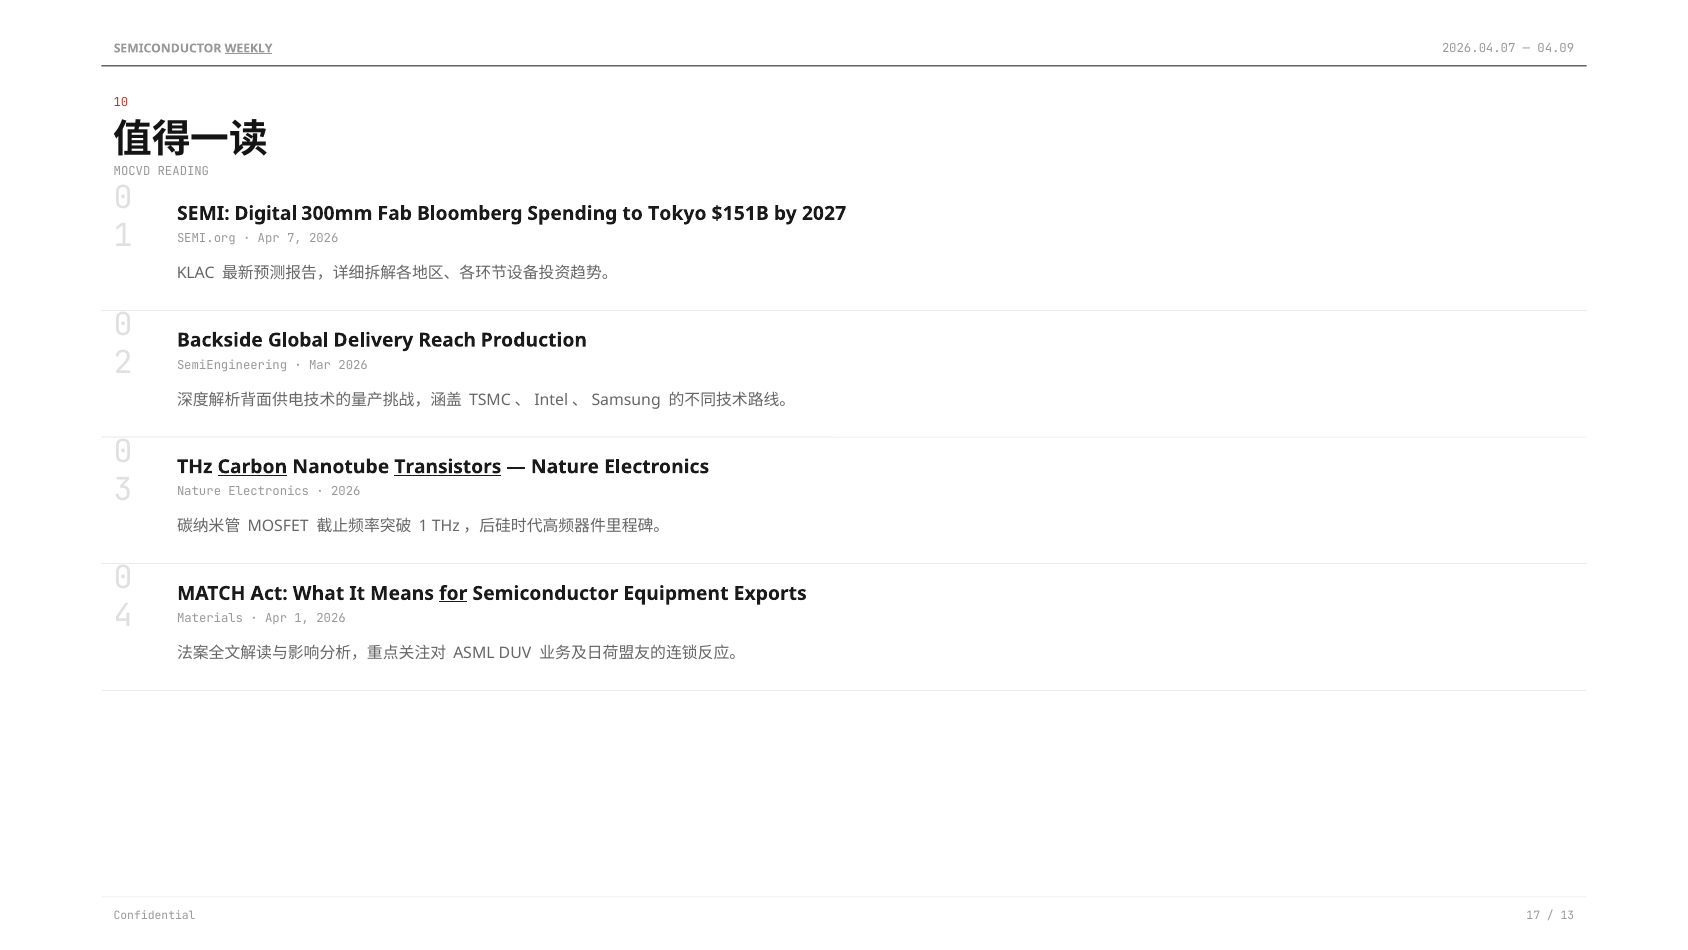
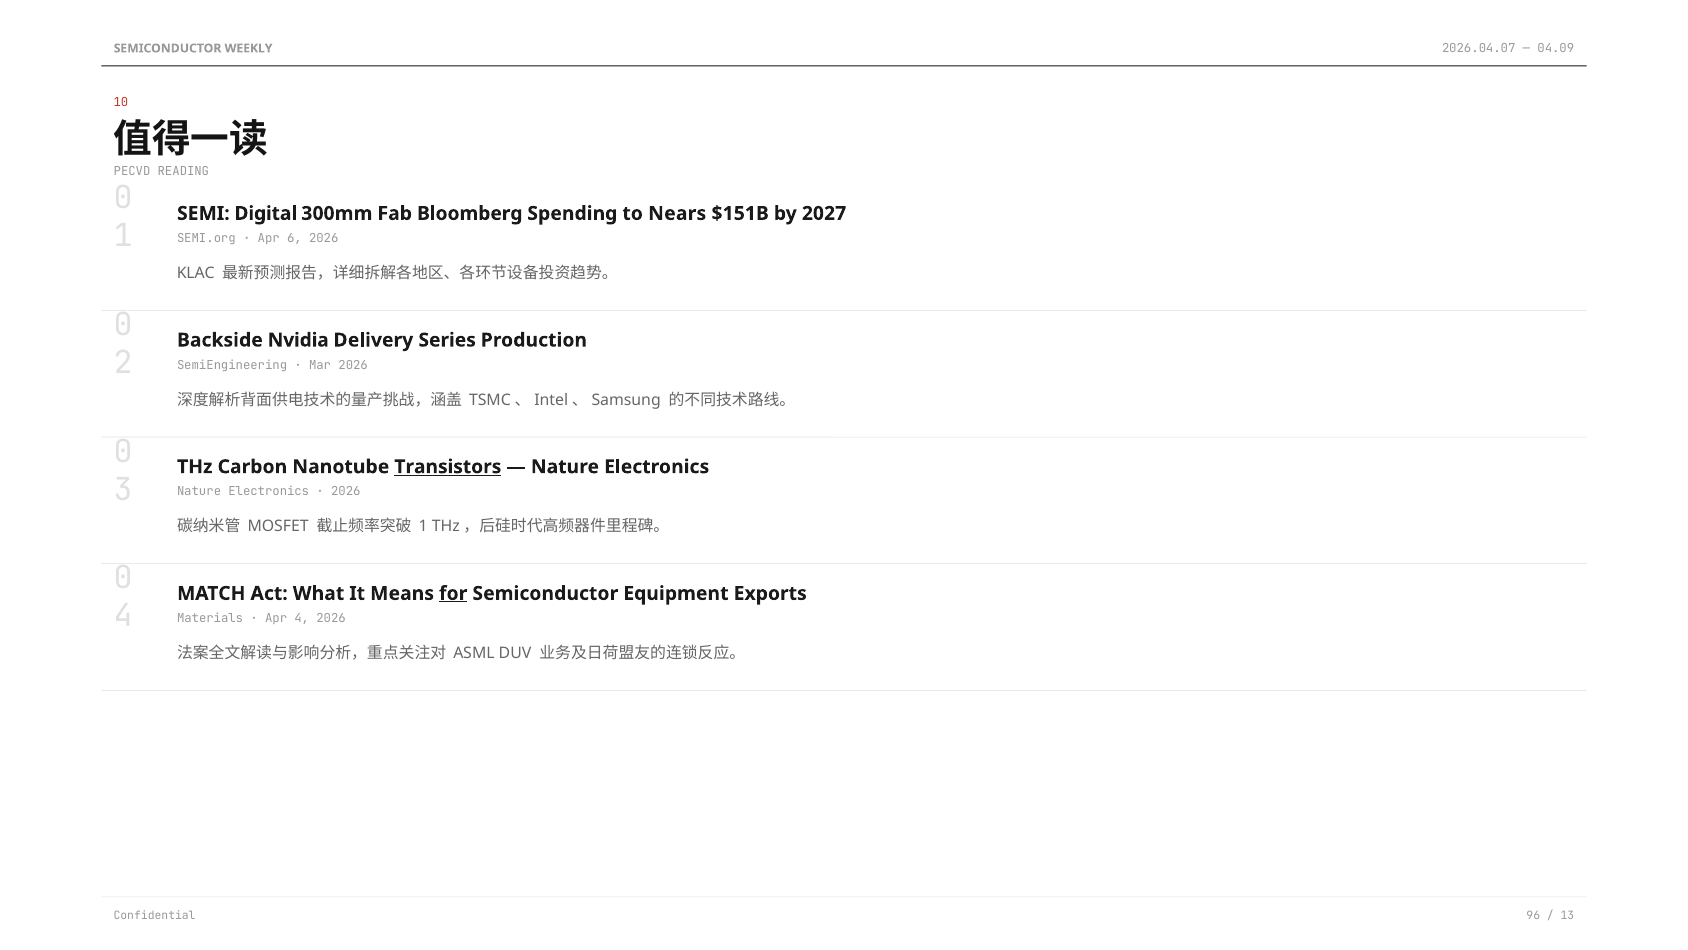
WEEKLY underline: present -> none
MOCVD: MOCVD -> PECVD
Tokyo: Tokyo -> Nears
7: 7 -> 6
Global: Global -> Nvidia
Reach: Reach -> Series
Carbon underline: present -> none
Apr 1: 1 -> 4
17: 17 -> 96
